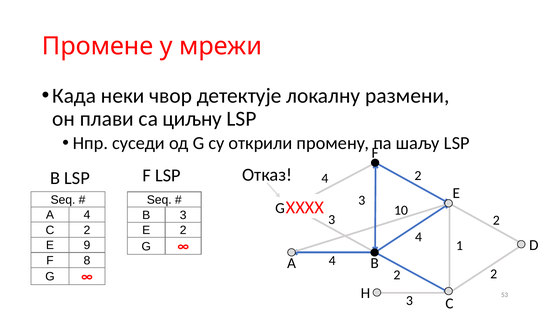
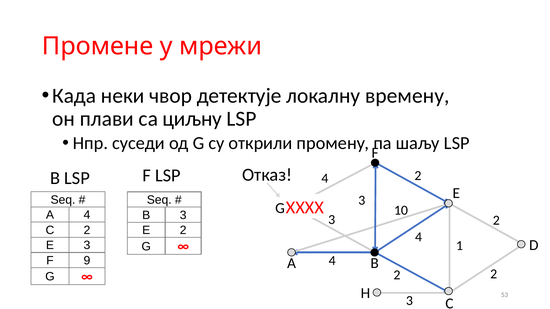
размени: размени -> времену
E 9: 9 -> 3
8: 8 -> 9
